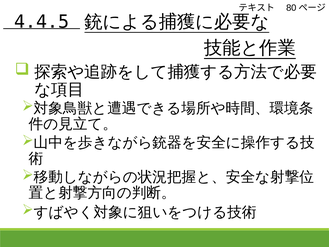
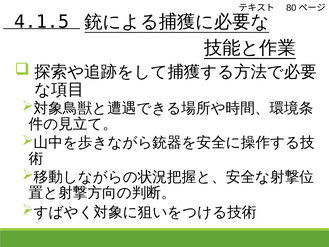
4.4.5: 4.4.5 -> 4.1.5
